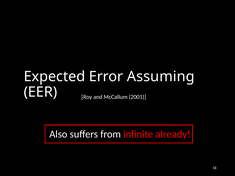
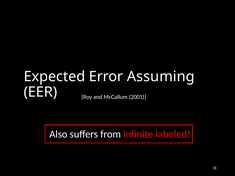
already: already -> labeled
